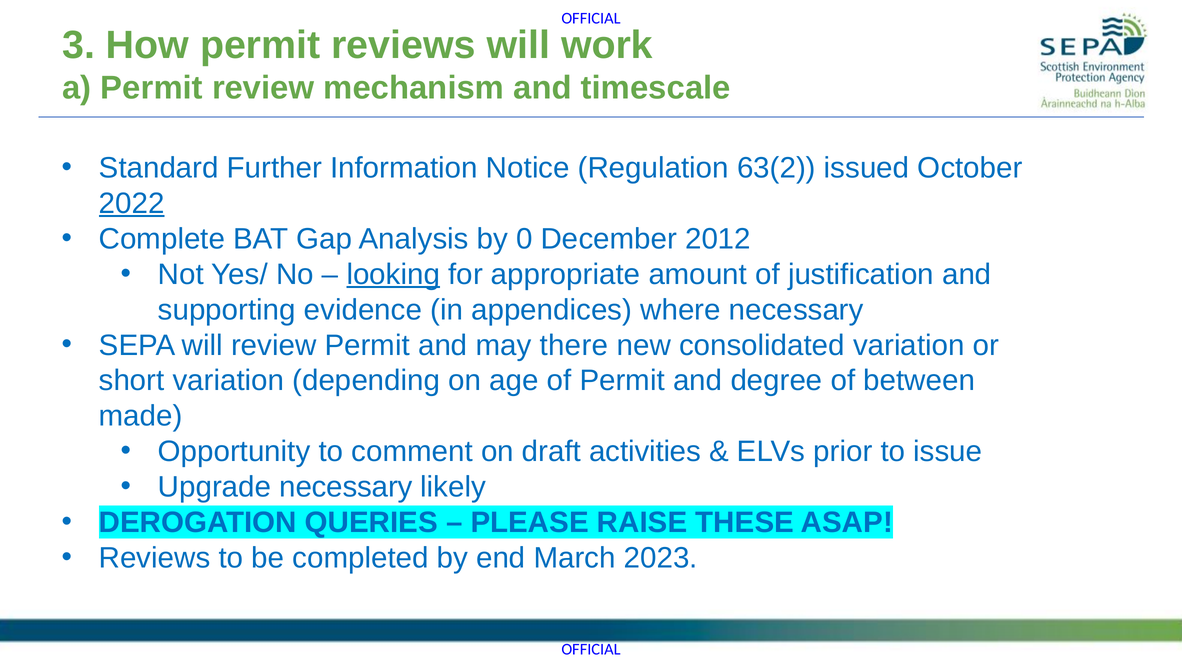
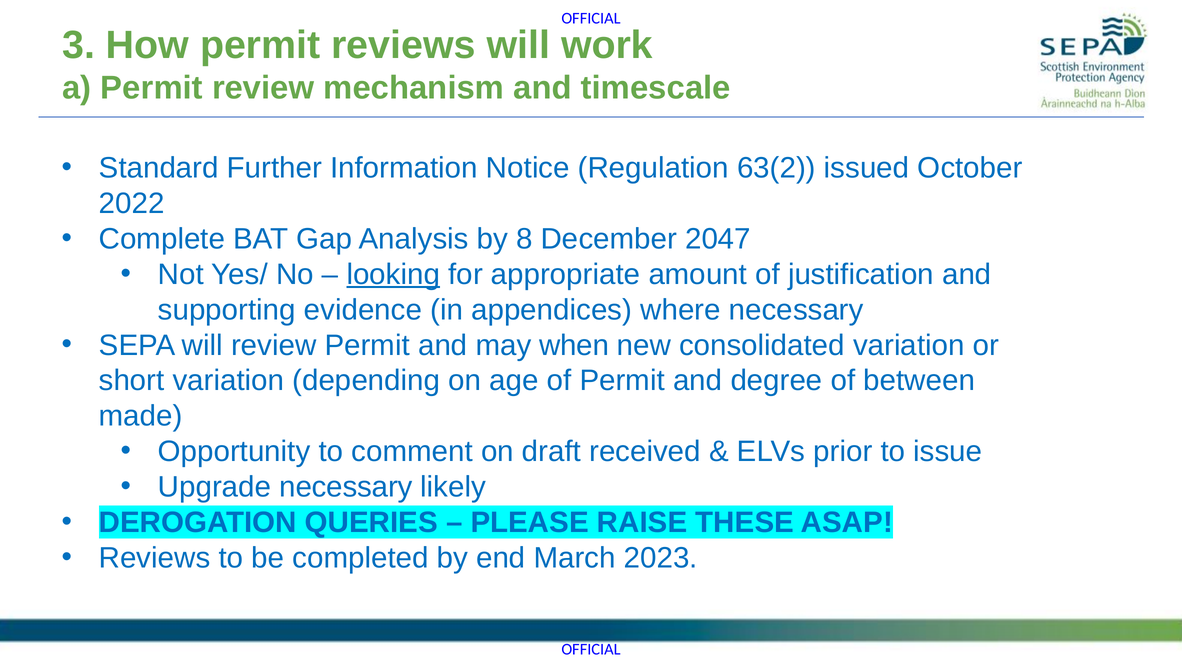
2022 underline: present -> none
0: 0 -> 8
2012: 2012 -> 2047
there: there -> when
activities: activities -> received
